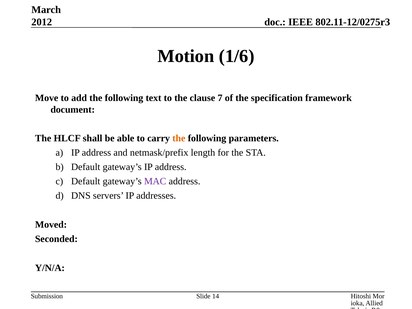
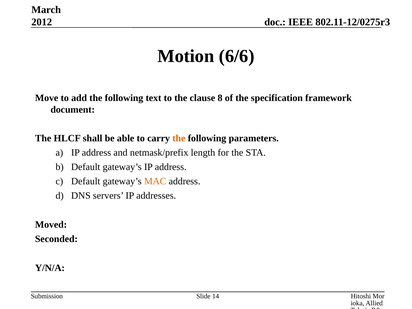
1/6: 1/6 -> 6/6
7: 7 -> 8
MAC colour: purple -> orange
